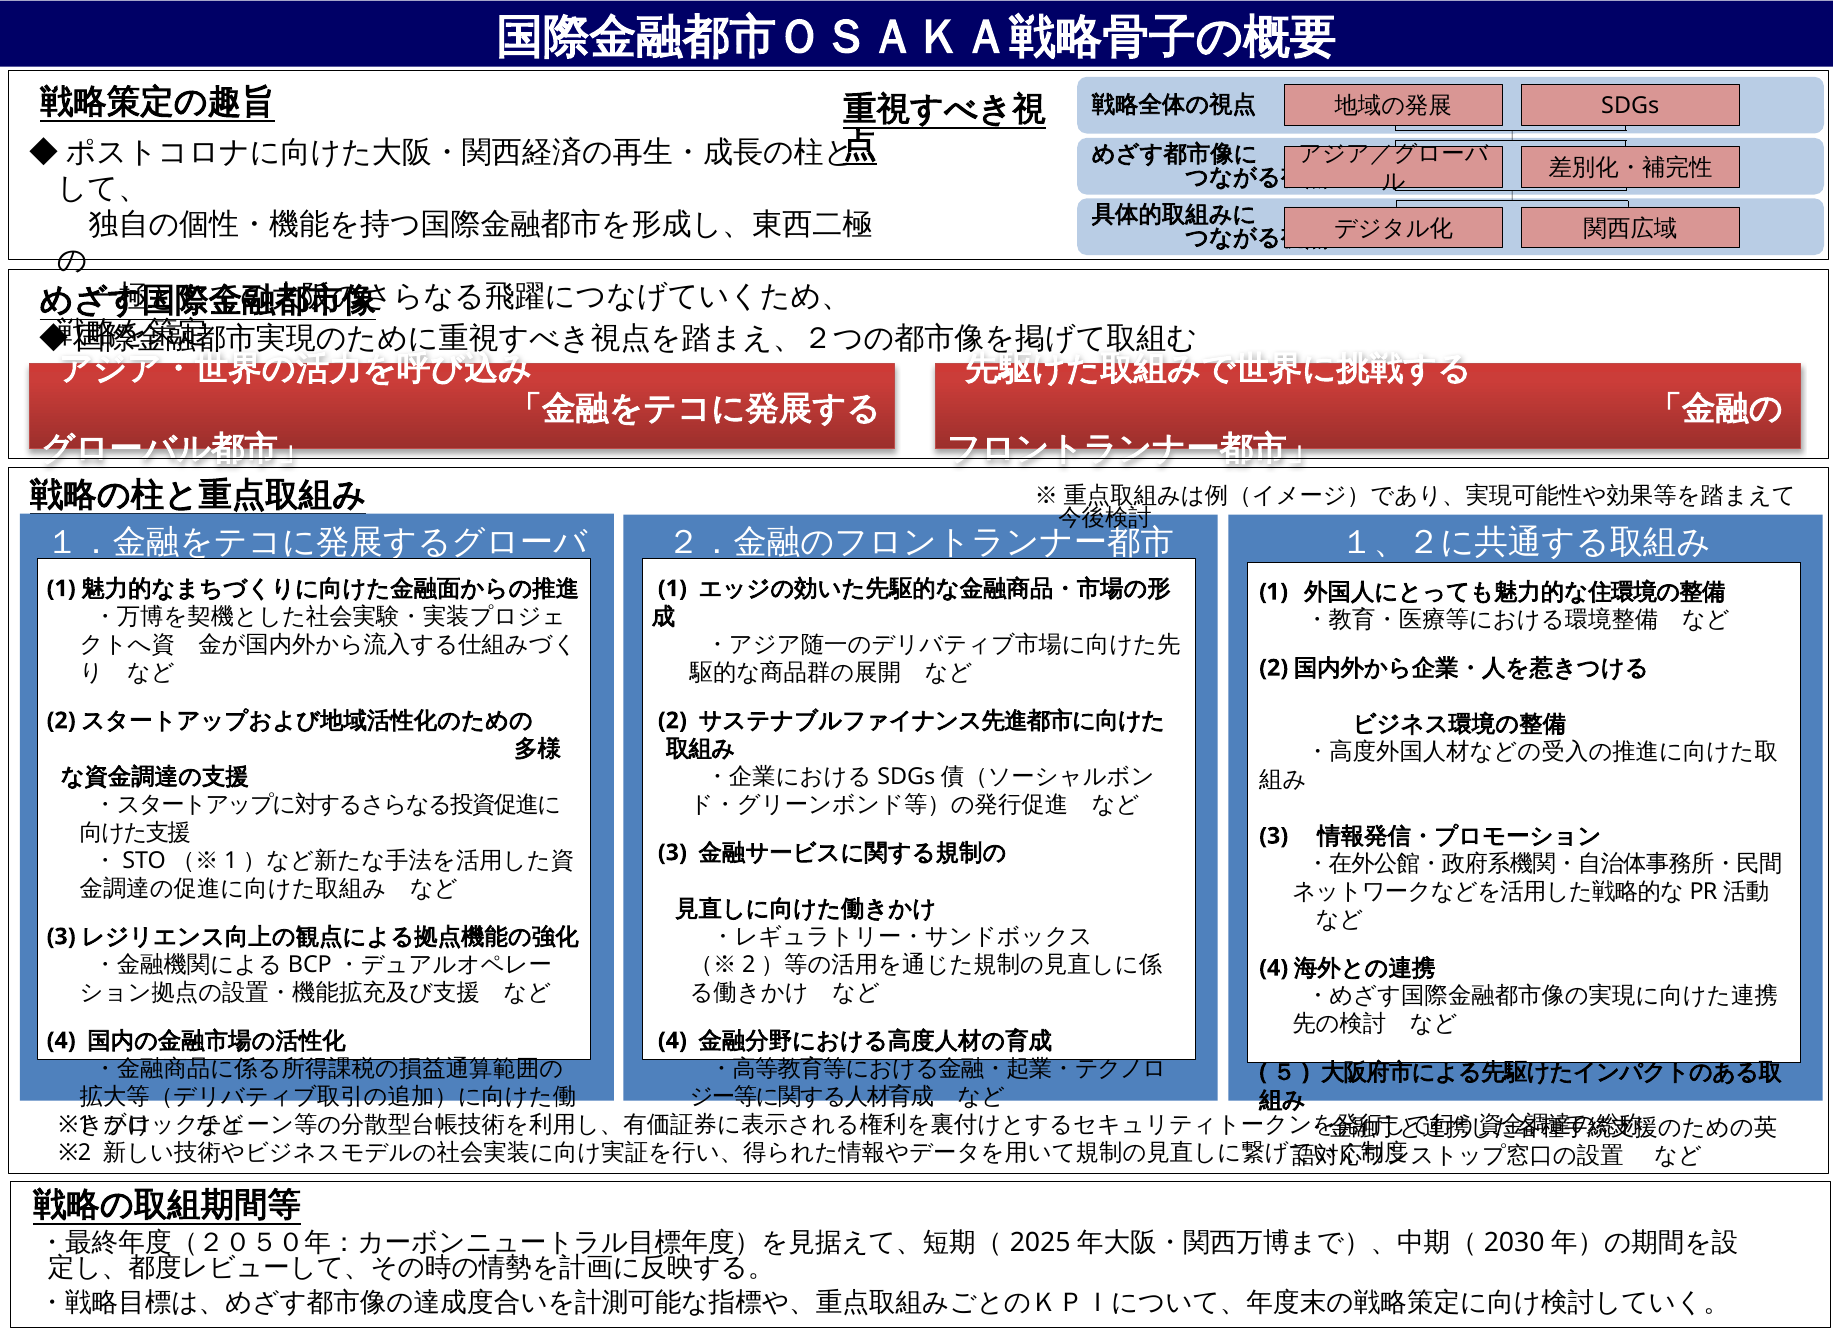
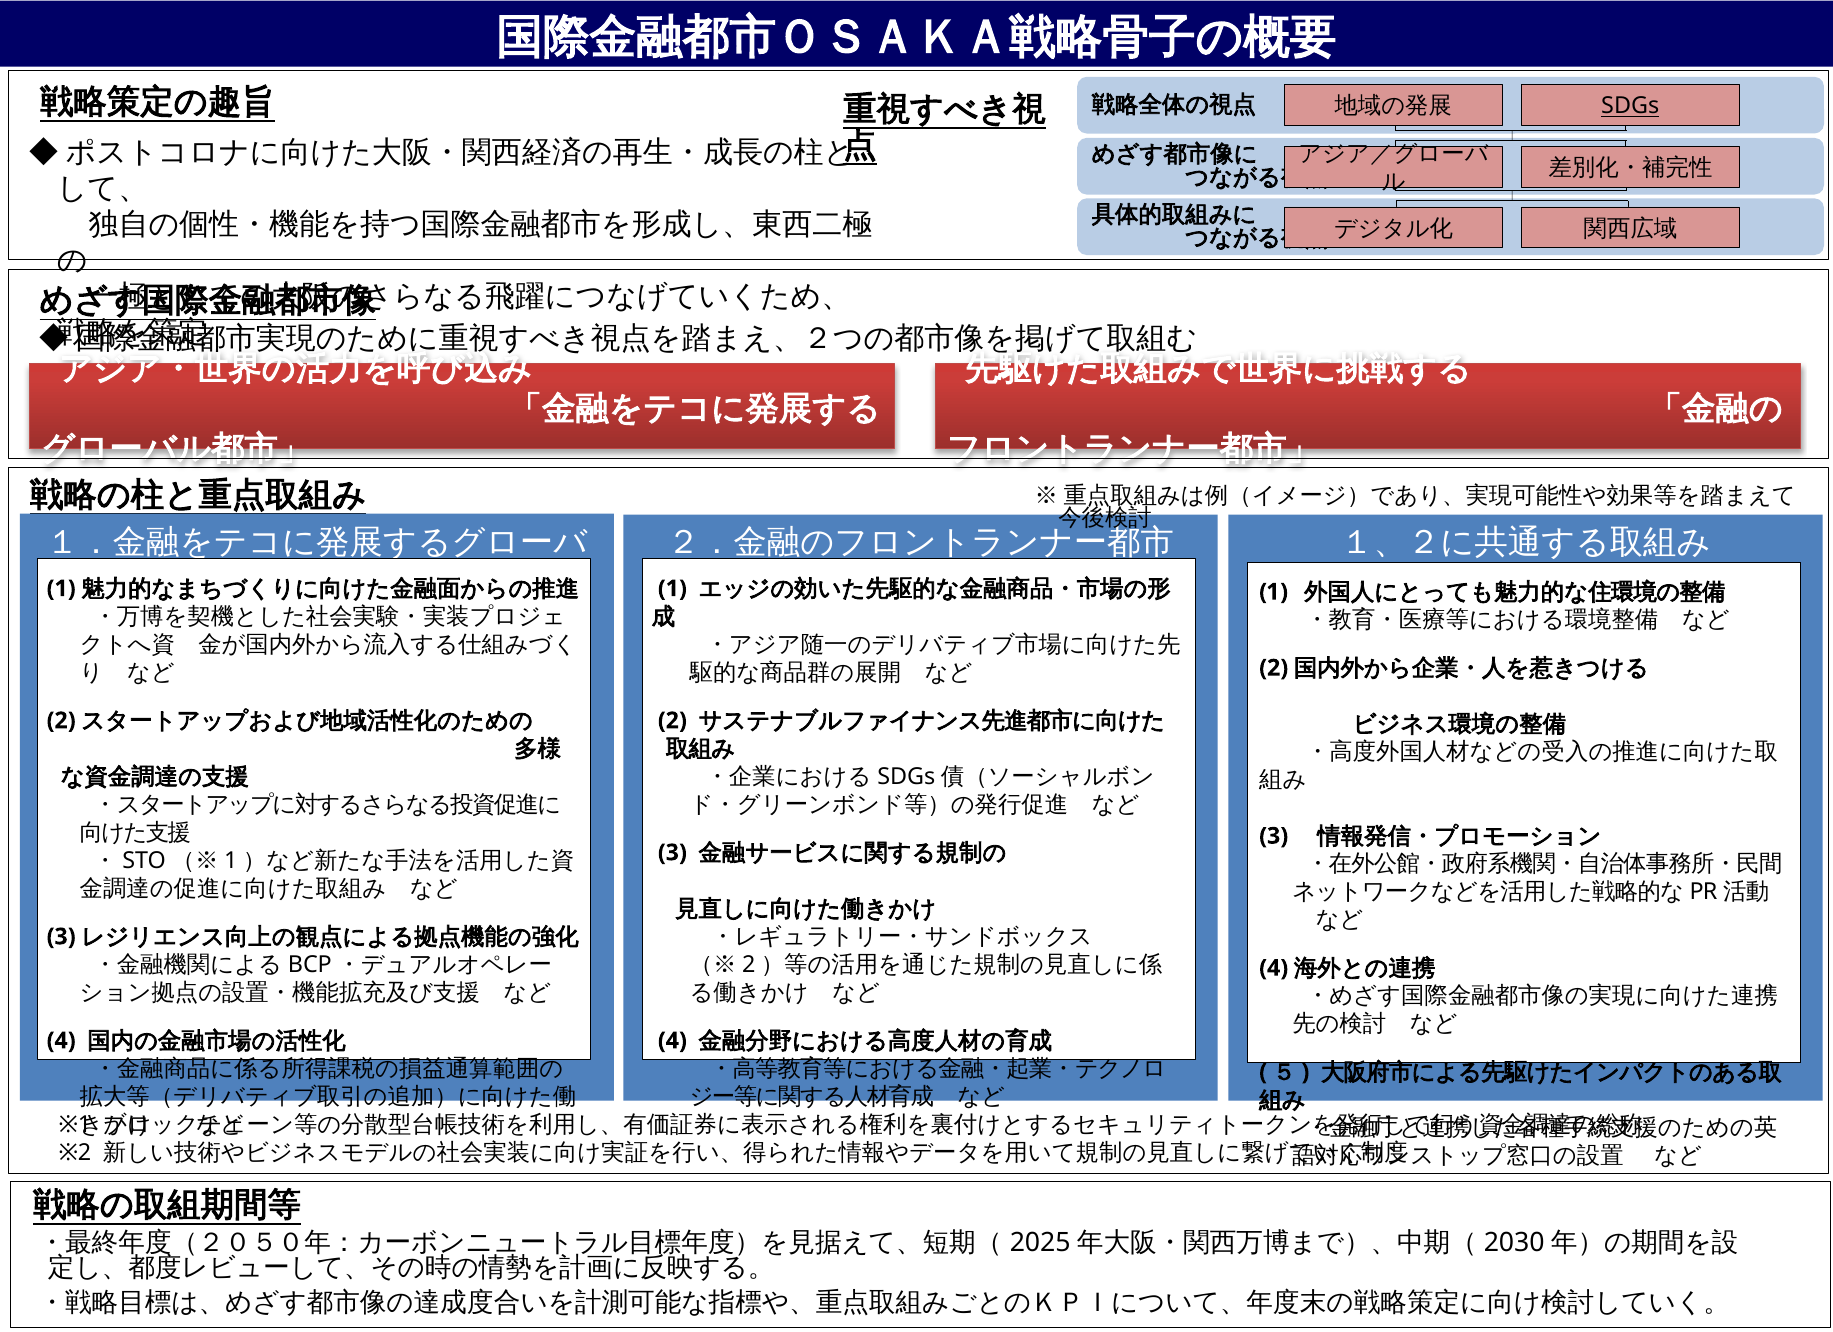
SDGs underline: none -> present
